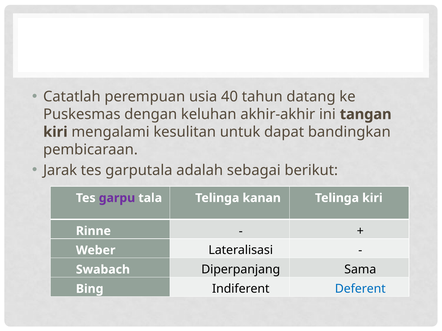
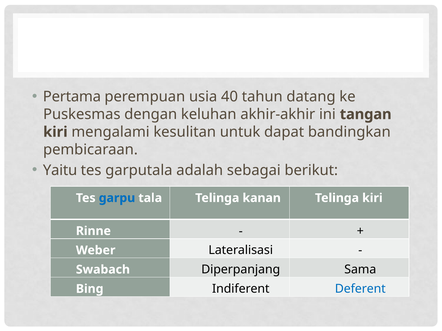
Catatlah: Catatlah -> Pertama
Jarak: Jarak -> Yaitu
garpu colour: purple -> blue
